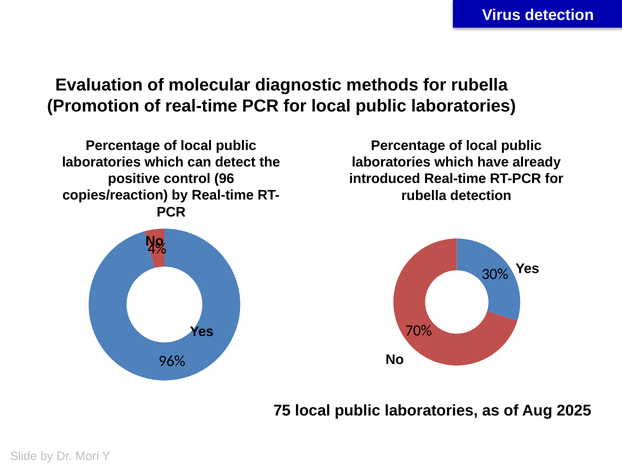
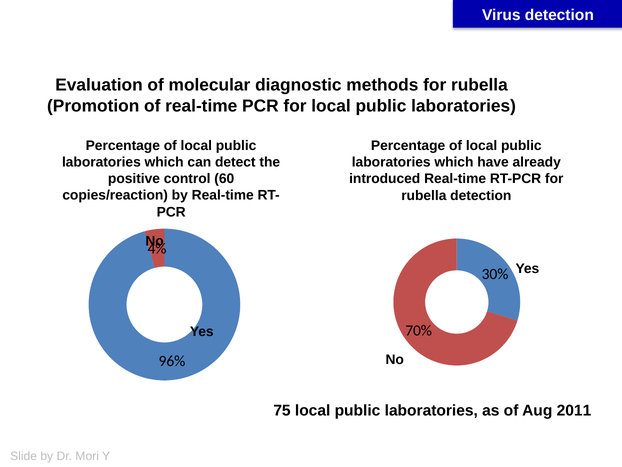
96: 96 -> 60
2025: 2025 -> 2011
